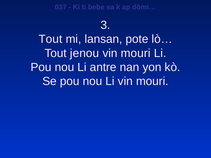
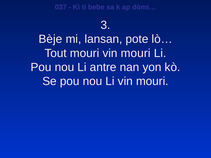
Tout at (50, 39): Tout -> Bèje
Tout jenou: jenou -> mouri
